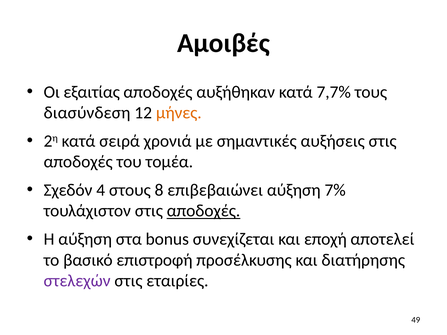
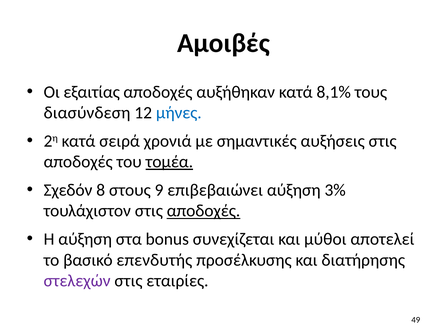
7,7%: 7,7% -> 8,1%
μήνες colour: orange -> blue
τομέα underline: none -> present
4: 4 -> 8
8: 8 -> 9
7%: 7% -> 3%
εποχή: εποχή -> μύθοι
επιστροφή: επιστροφή -> επενδυτής
